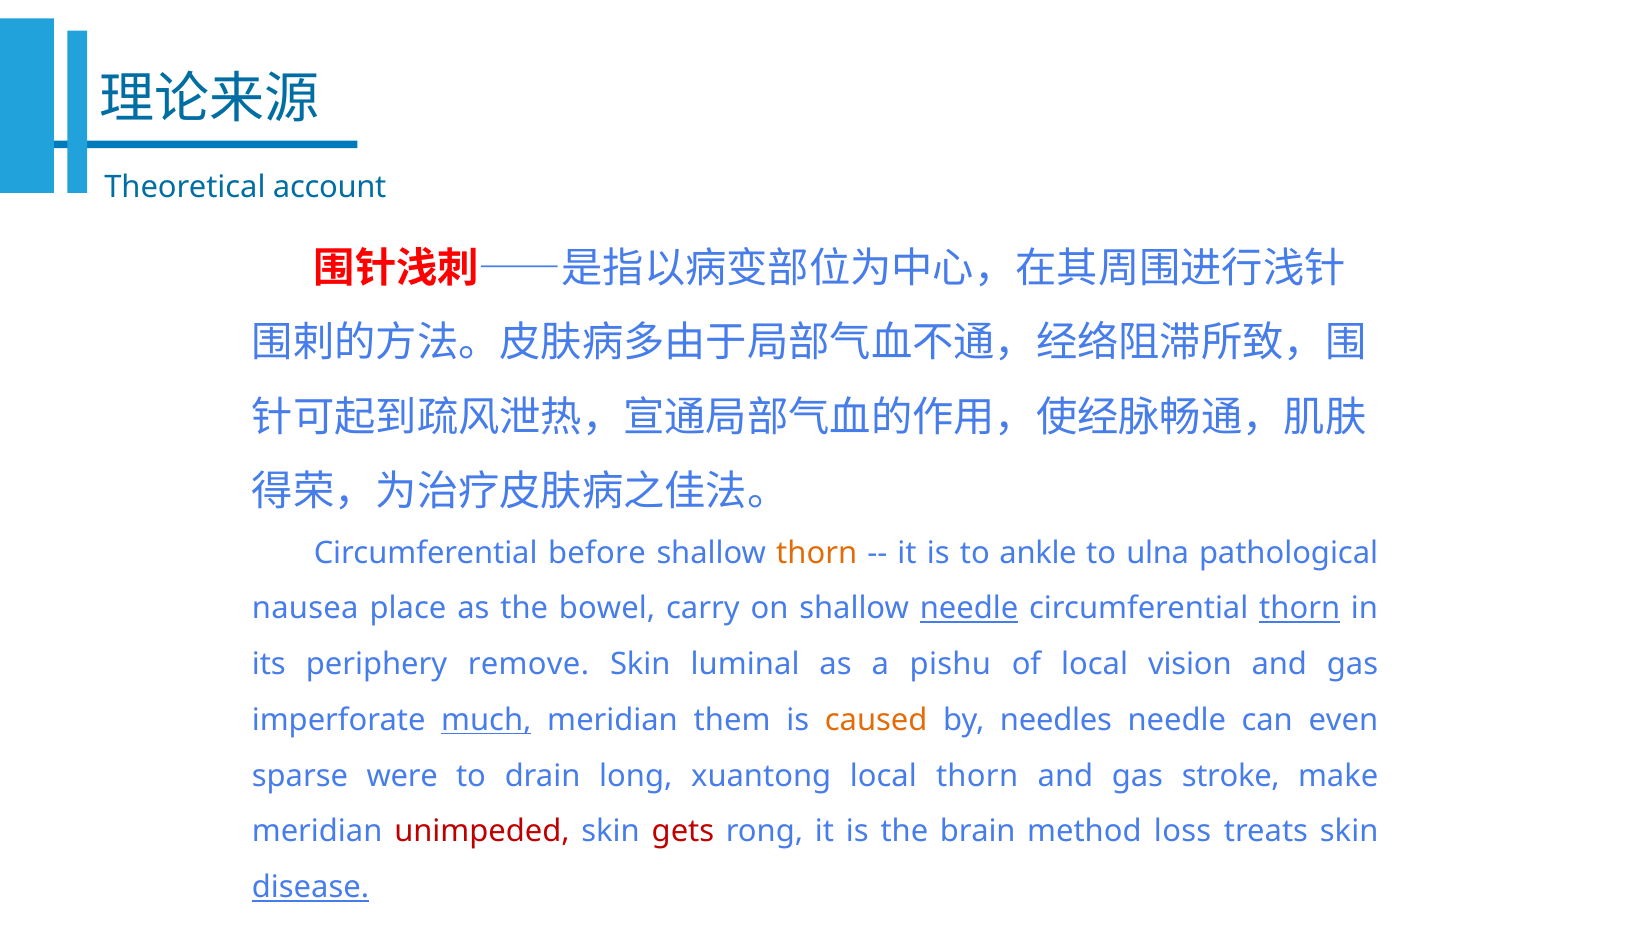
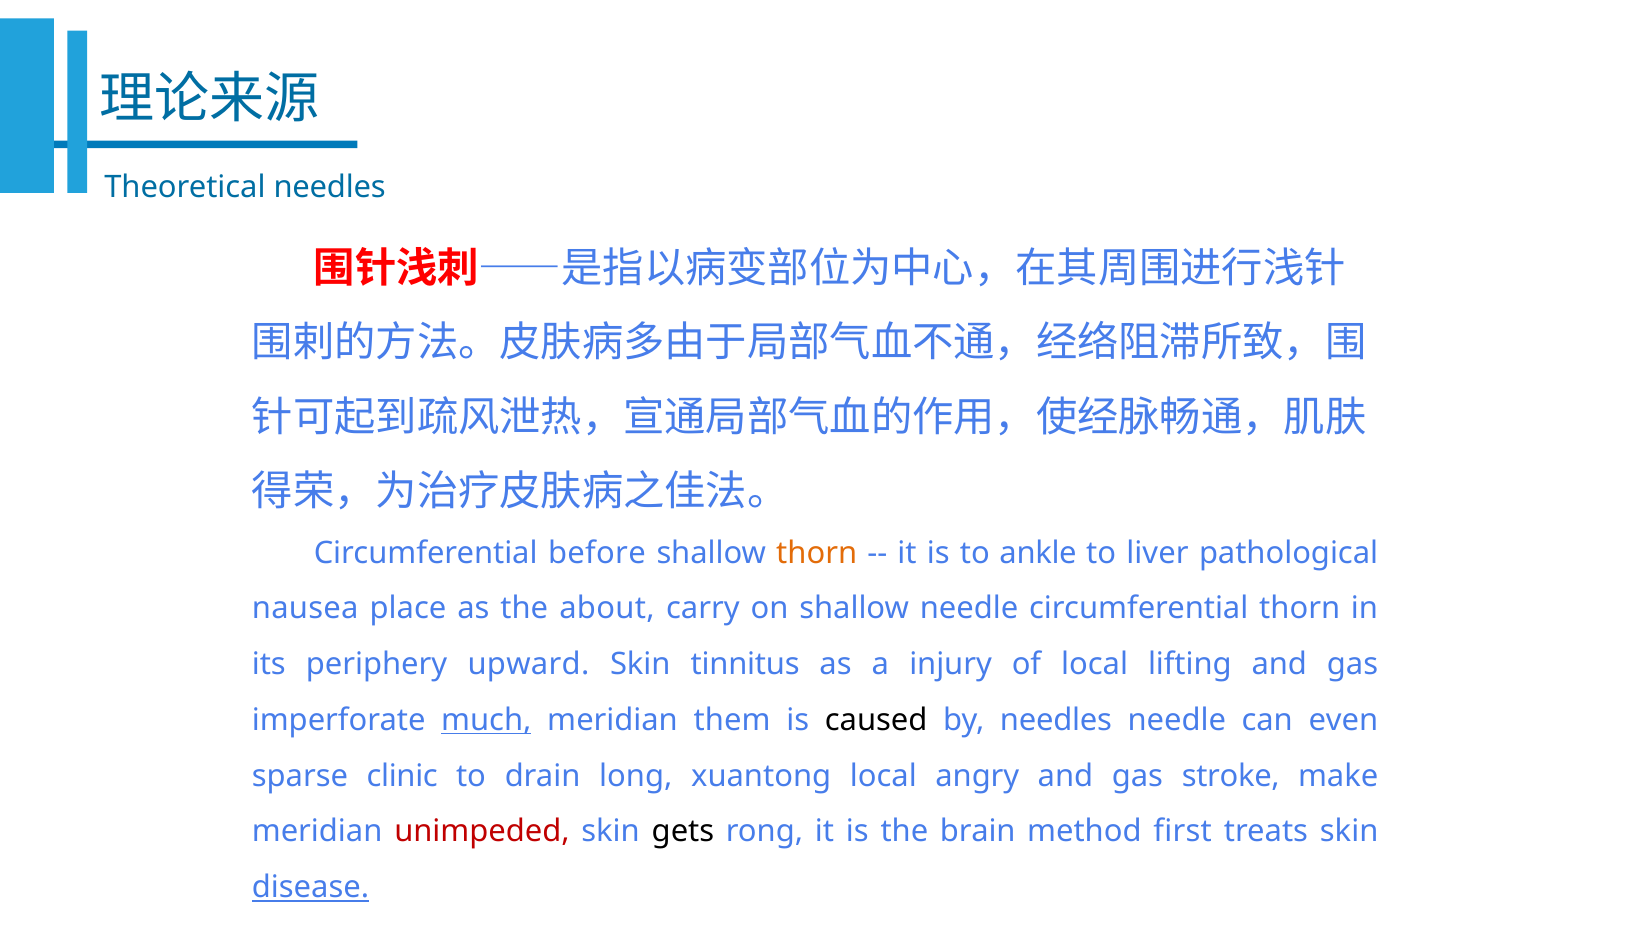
Theoretical account: account -> needles
ulna: ulna -> liver
bowel: bowel -> about
needle at (969, 609) underline: present -> none
thorn at (1300, 609) underline: present -> none
remove: remove -> upward
luminal: luminal -> tinnitus
pishu: pishu -> injury
vision: vision -> lifting
caused colour: orange -> black
were: were -> clinic
local thorn: thorn -> angry
gets colour: red -> black
loss: loss -> first
